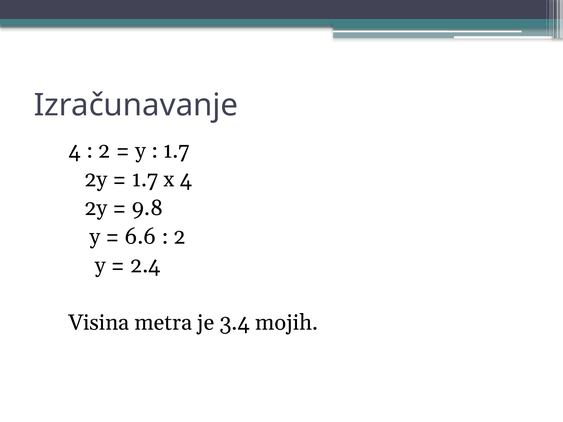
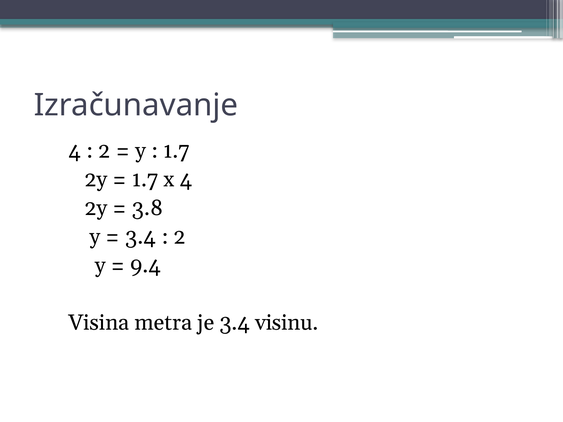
9.8: 9.8 -> 3.8
6.6 at (140, 237): 6.6 -> 3.4
2.4: 2.4 -> 9.4
mojih: mojih -> visinu
